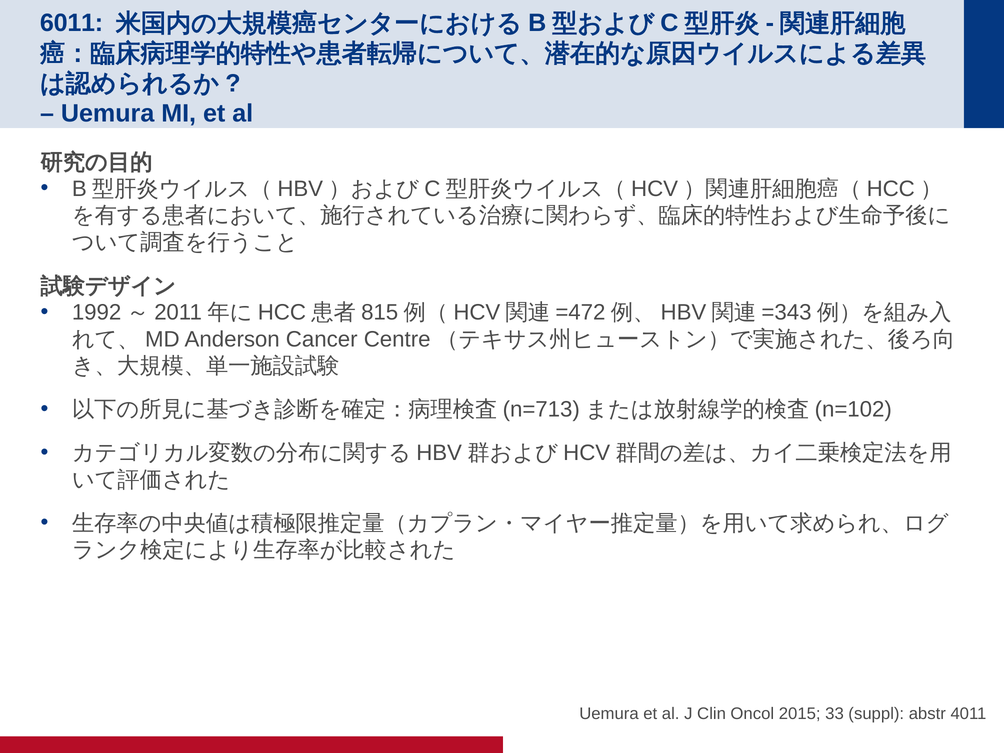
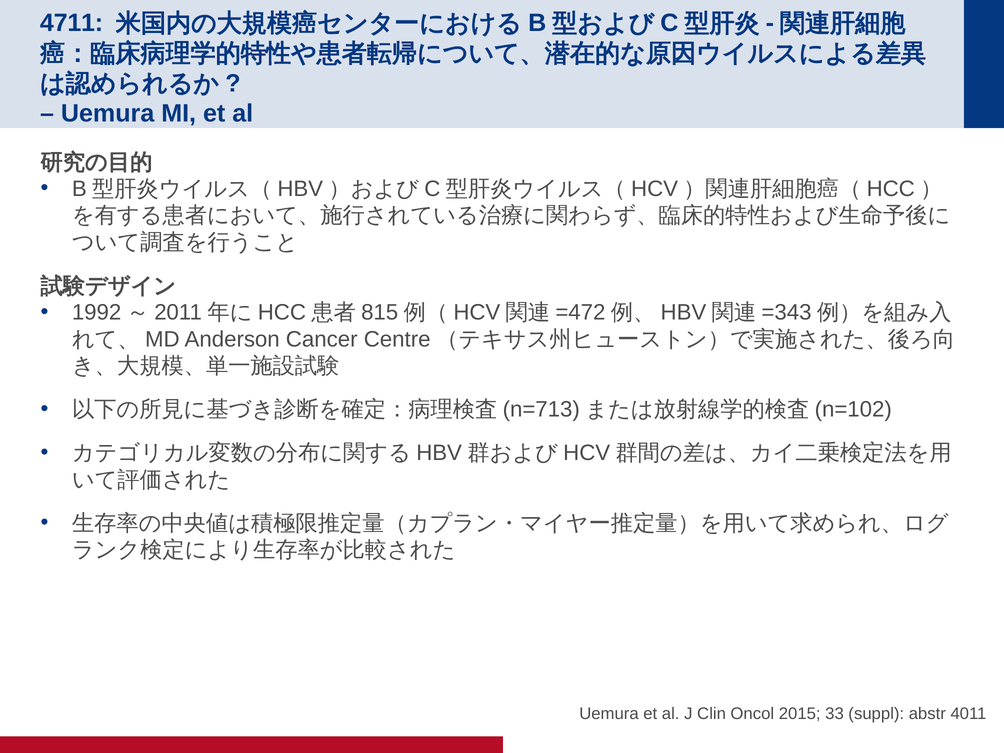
6011: 6011 -> 4711
